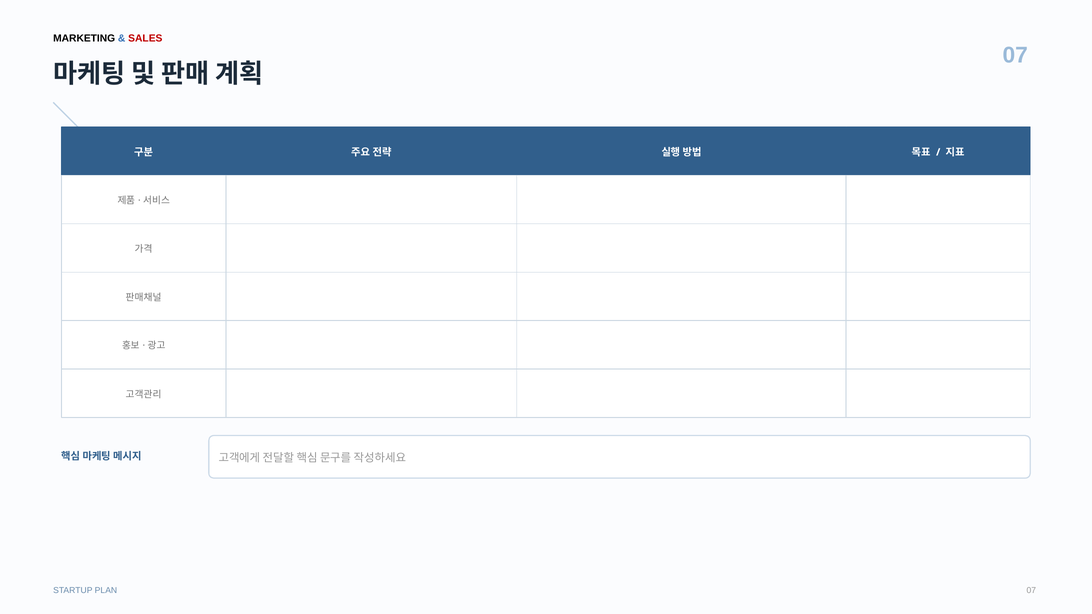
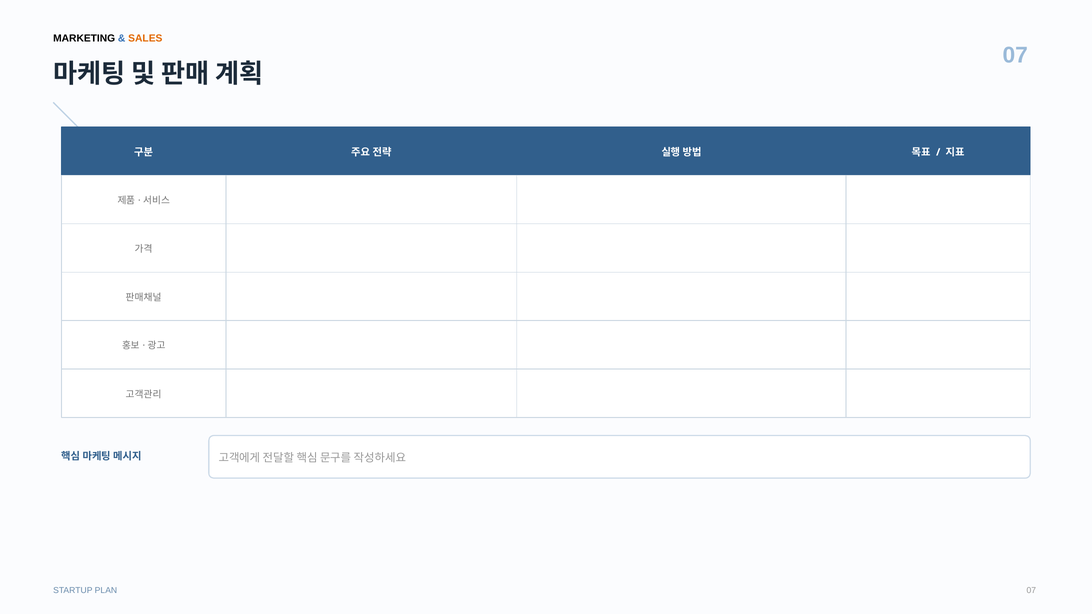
SALES colour: red -> orange
